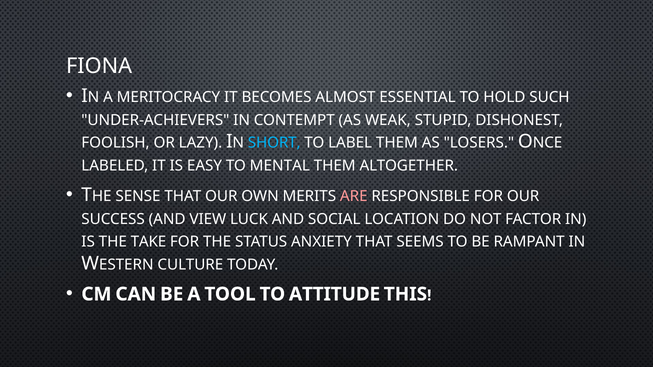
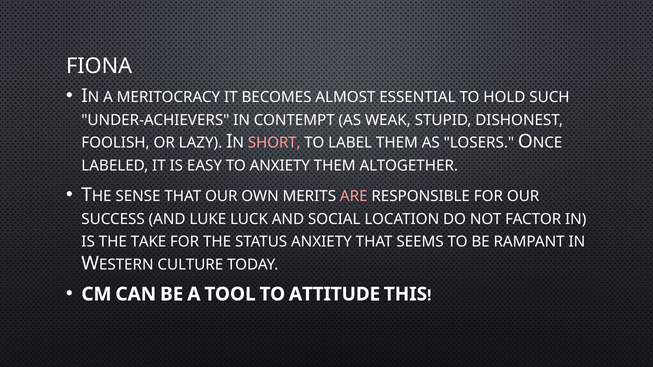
SHORT colour: light blue -> pink
TO MENTAL: MENTAL -> ANXIETY
VIEW: VIEW -> LUKE
